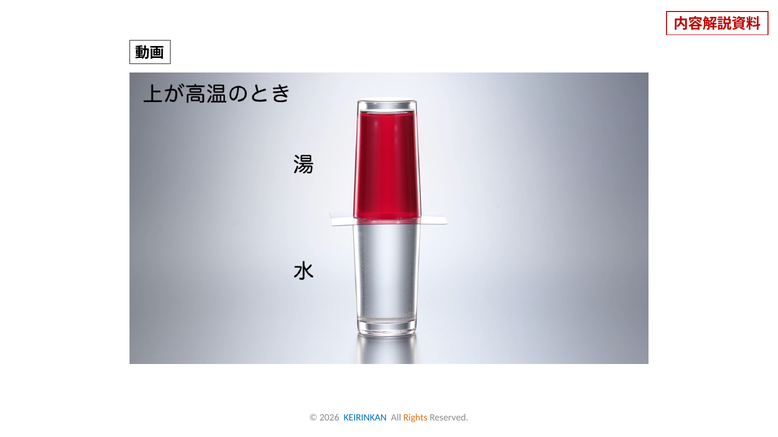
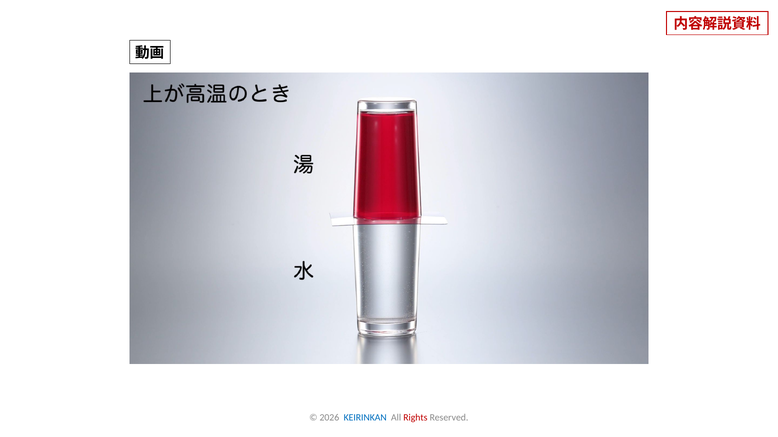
Rights colour: orange -> red
